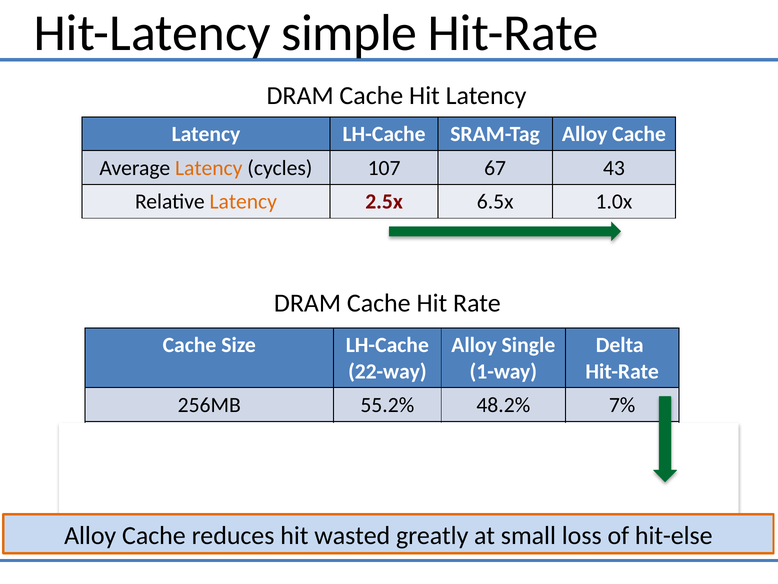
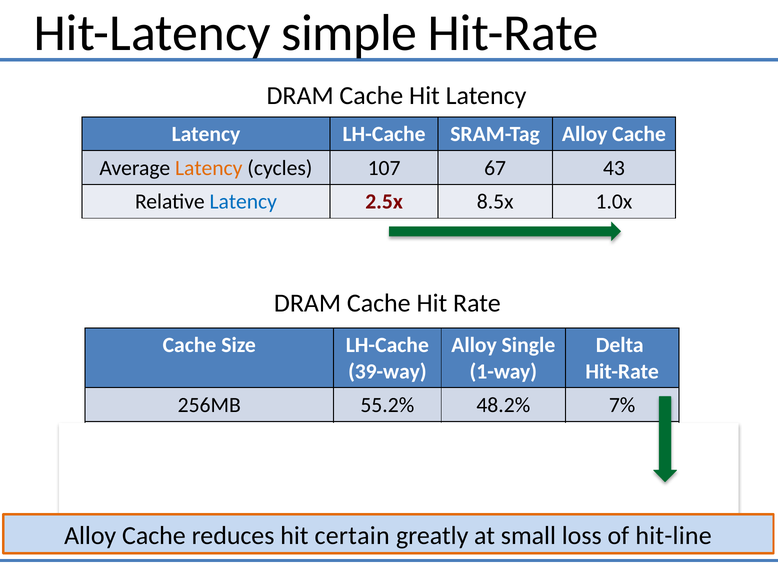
Latency at (243, 202) colour: orange -> blue
6.5x: 6.5x -> 8.5x
22-way: 22-way -> 39-way
wasted: wasted -> certain
hit-else: hit-else -> hit-line
